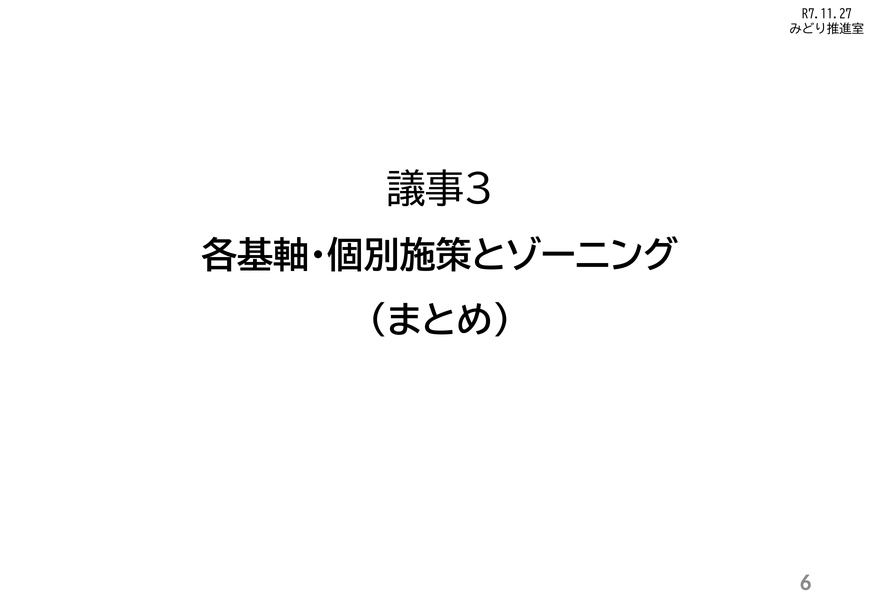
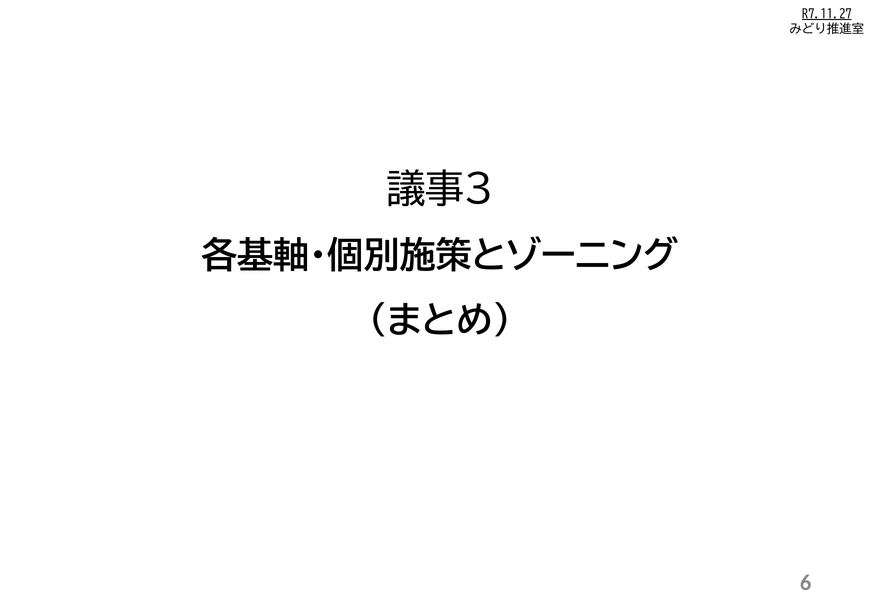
R7.11.27 underline: none -> present
